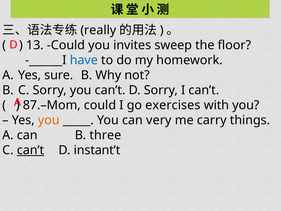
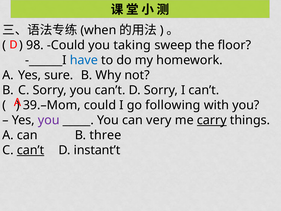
really: really -> when
13: 13 -> 98
invites: invites -> taking
87.–Mom: 87.–Mom -> 39.–Mom
exercises: exercises -> following
you at (49, 120) colour: orange -> purple
carry underline: none -> present
